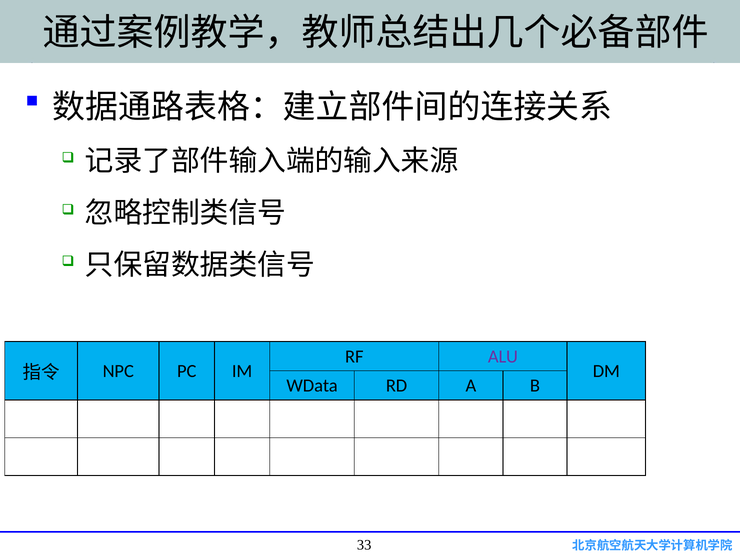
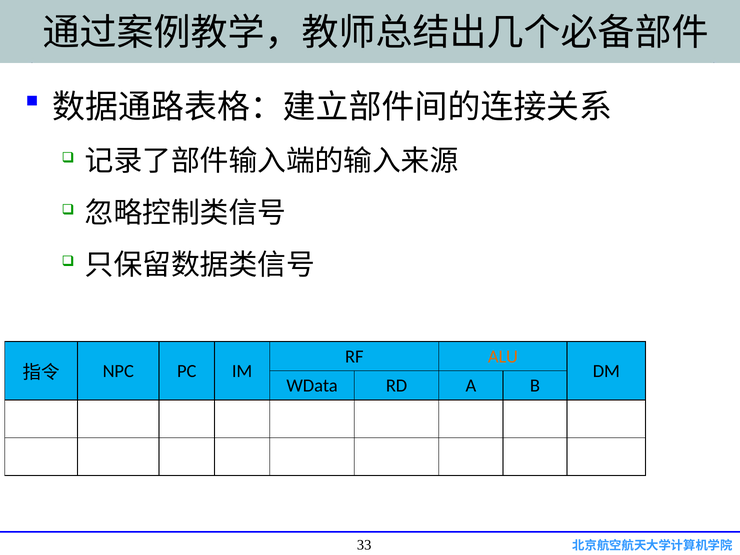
ALU colour: purple -> orange
